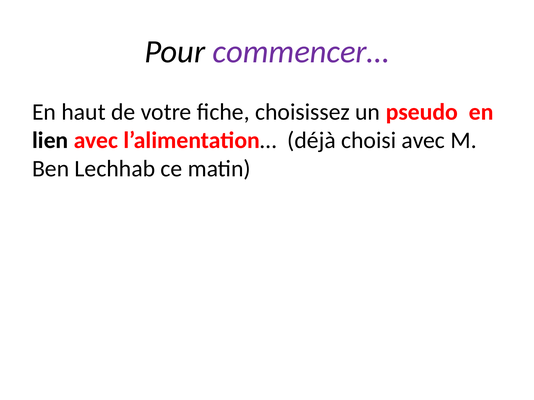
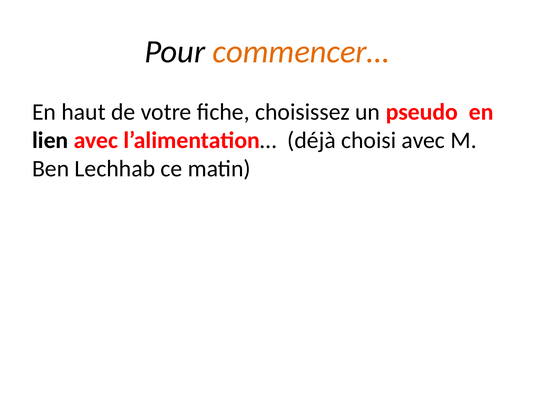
commencer… colour: purple -> orange
